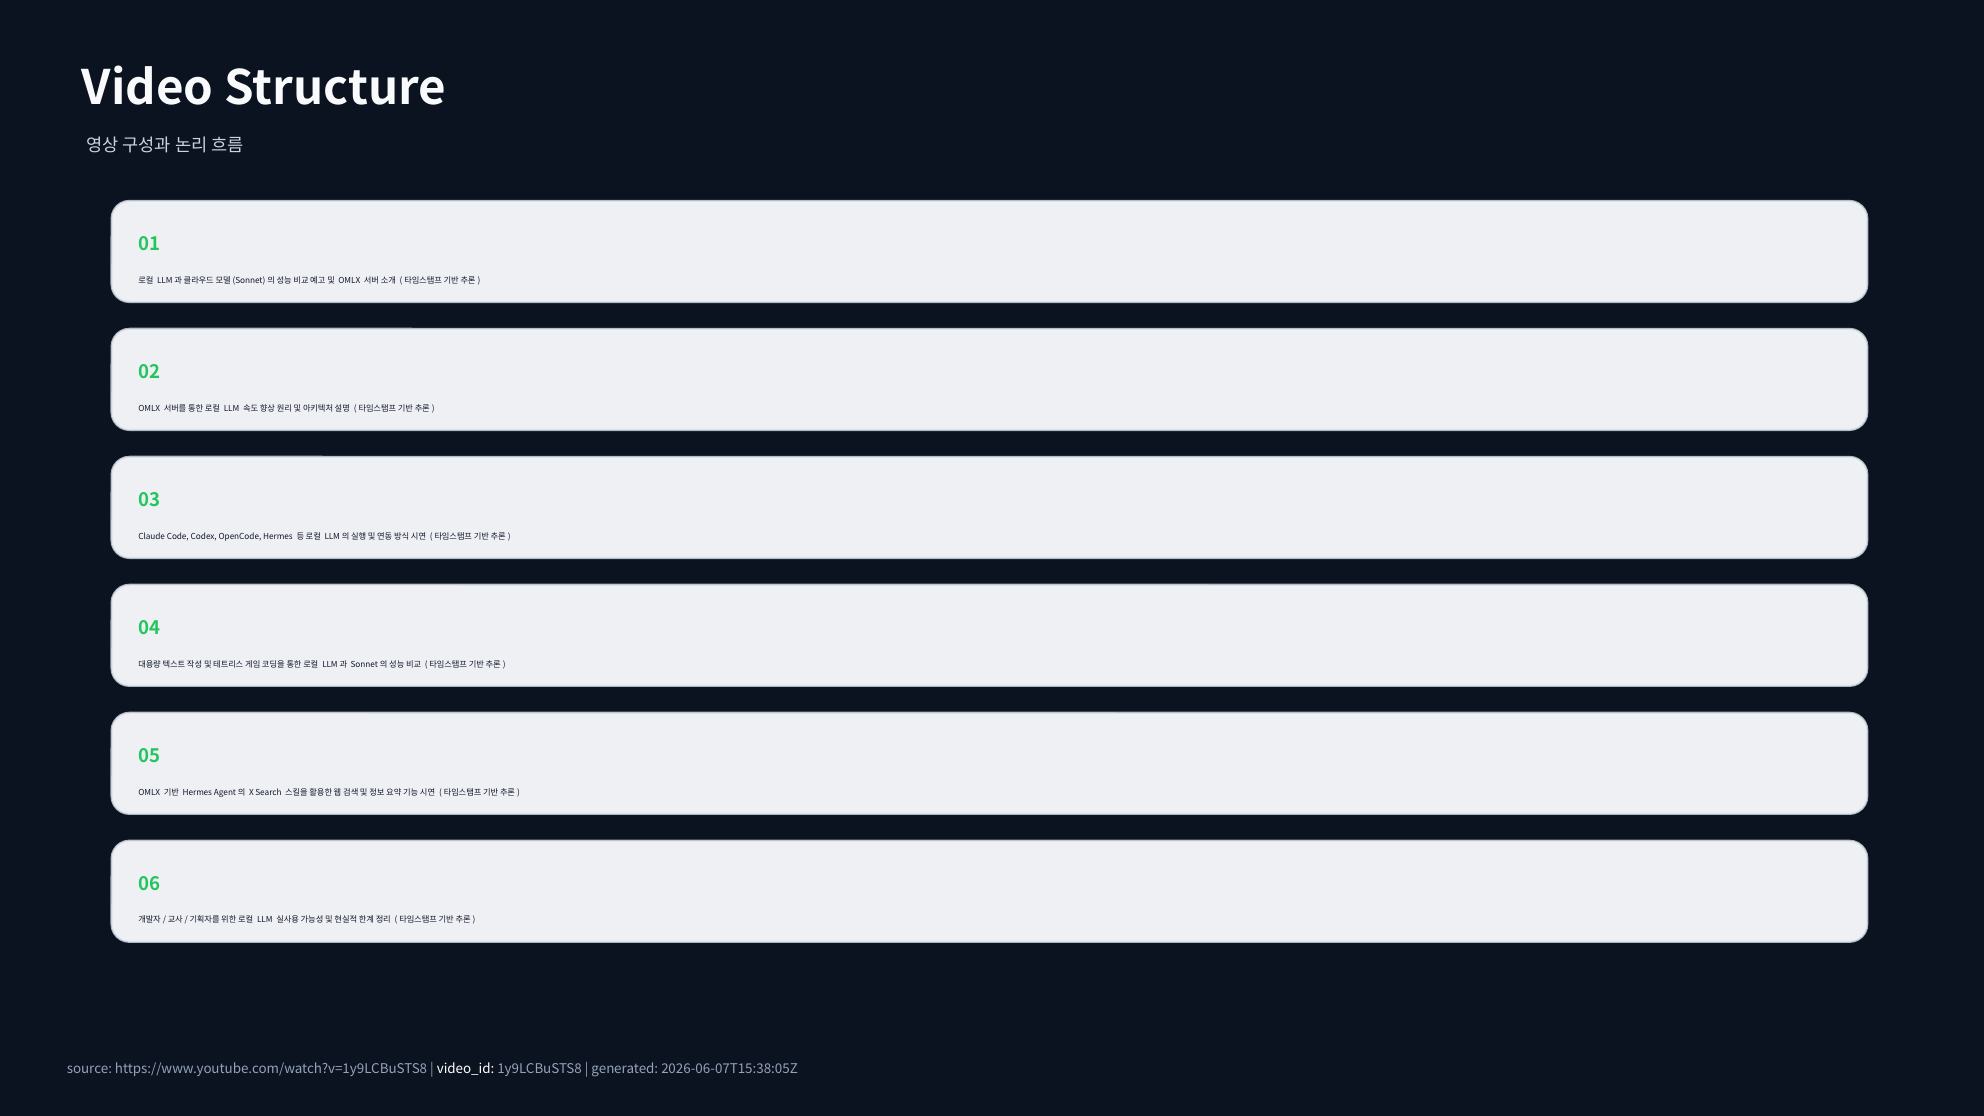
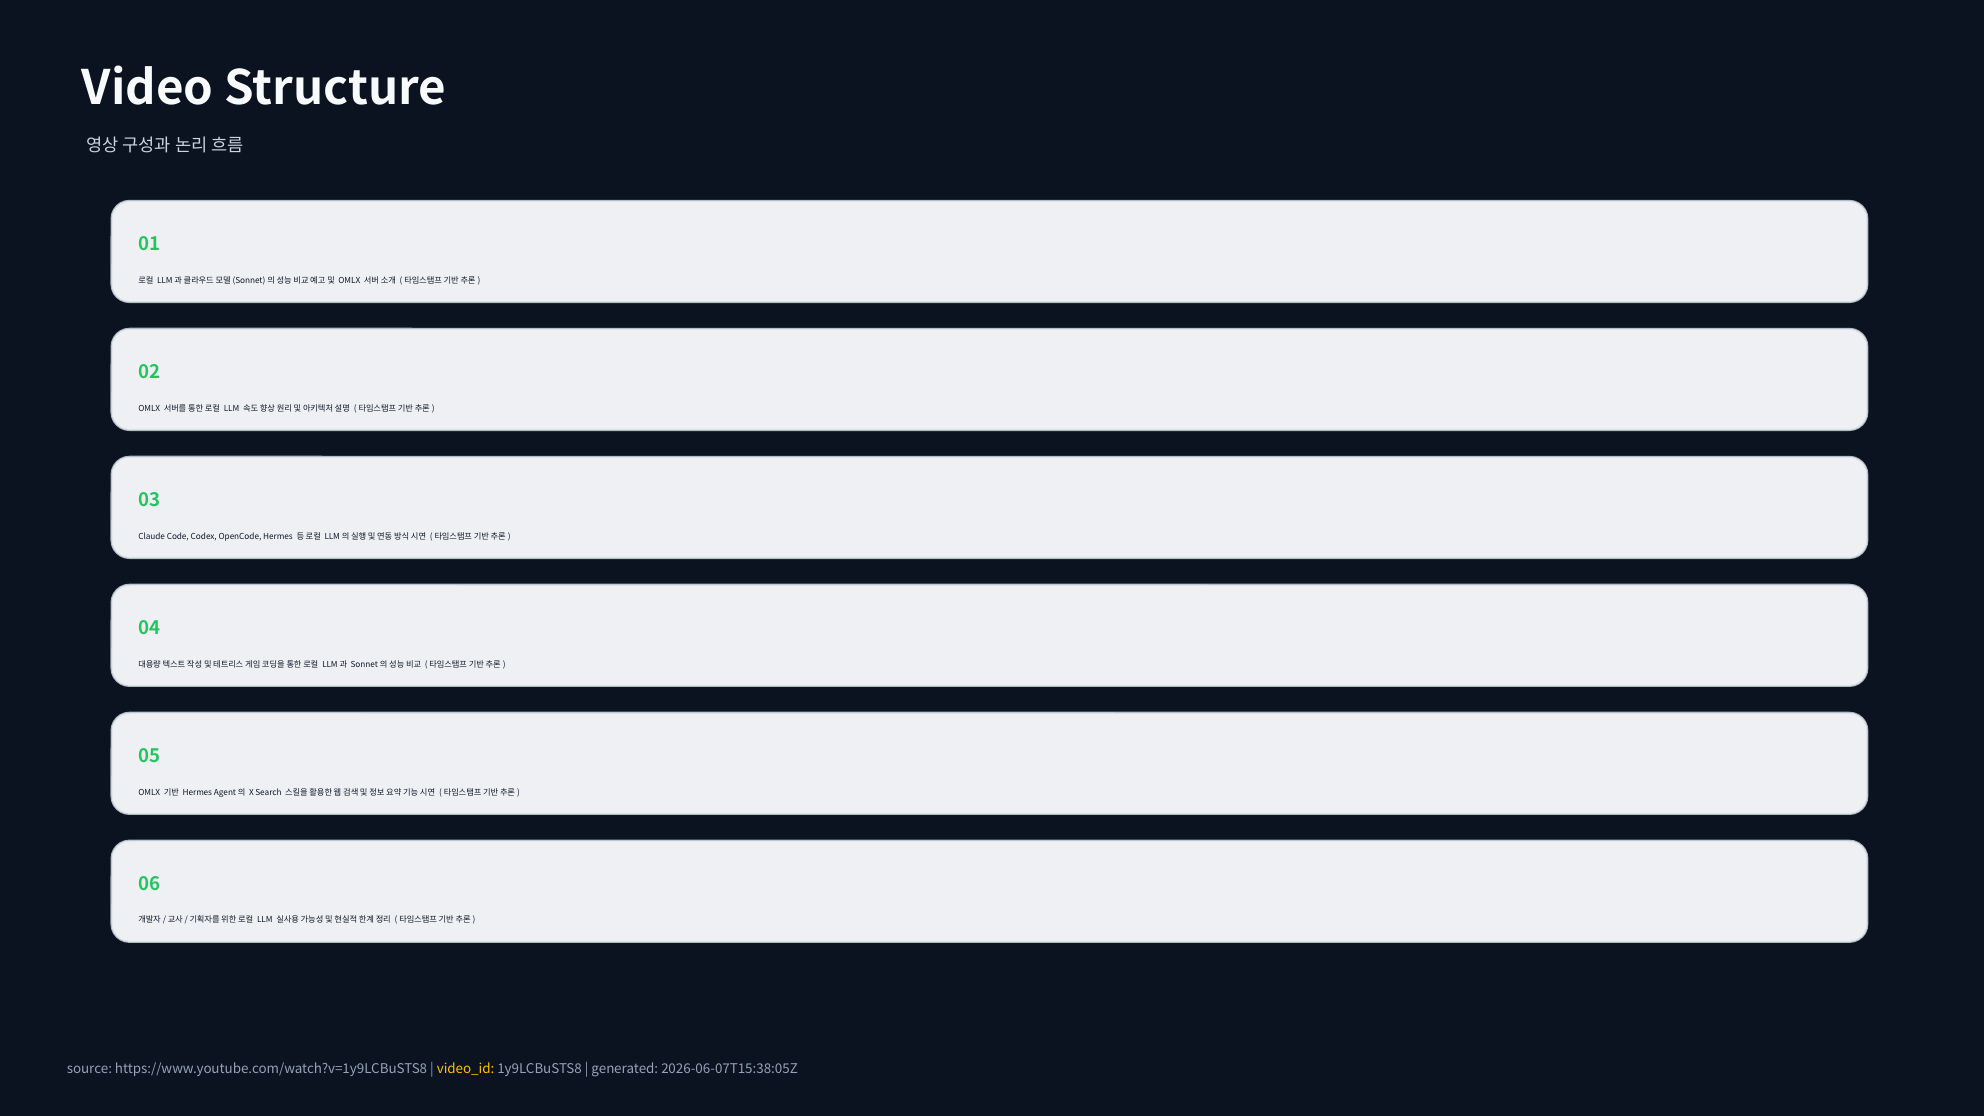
video_id colour: white -> yellow
